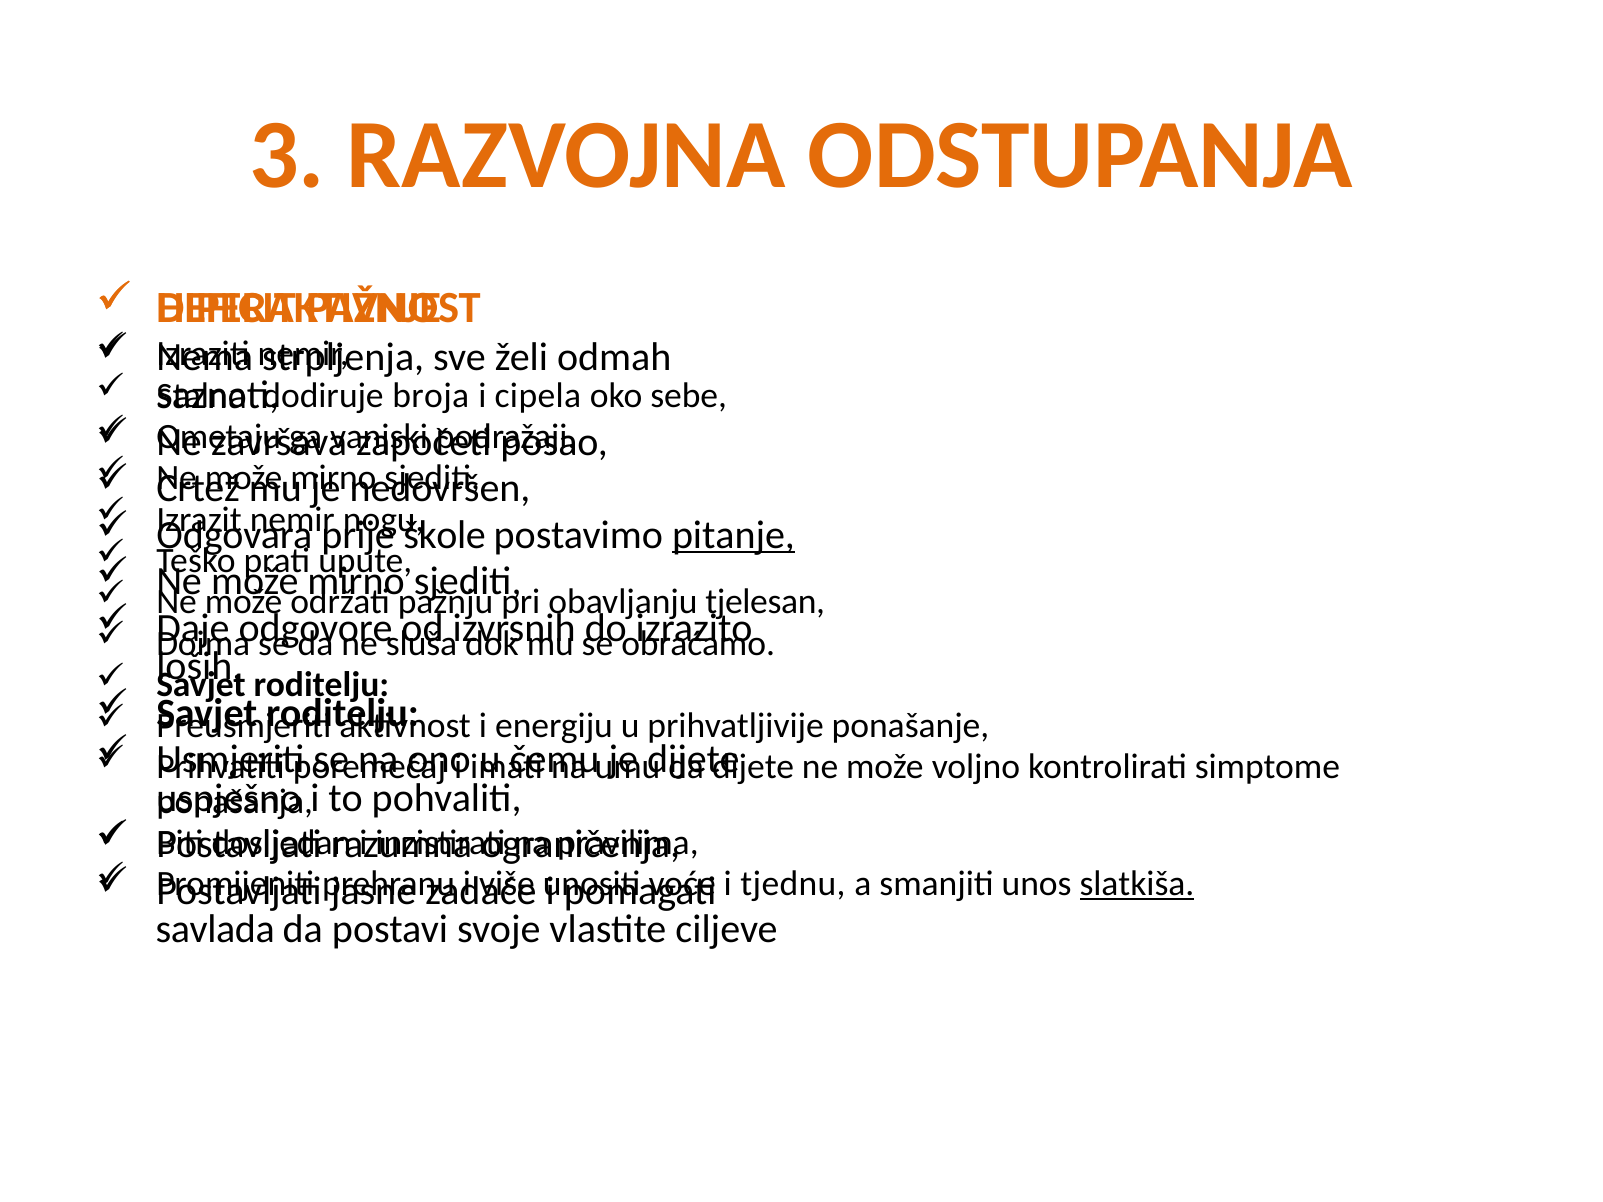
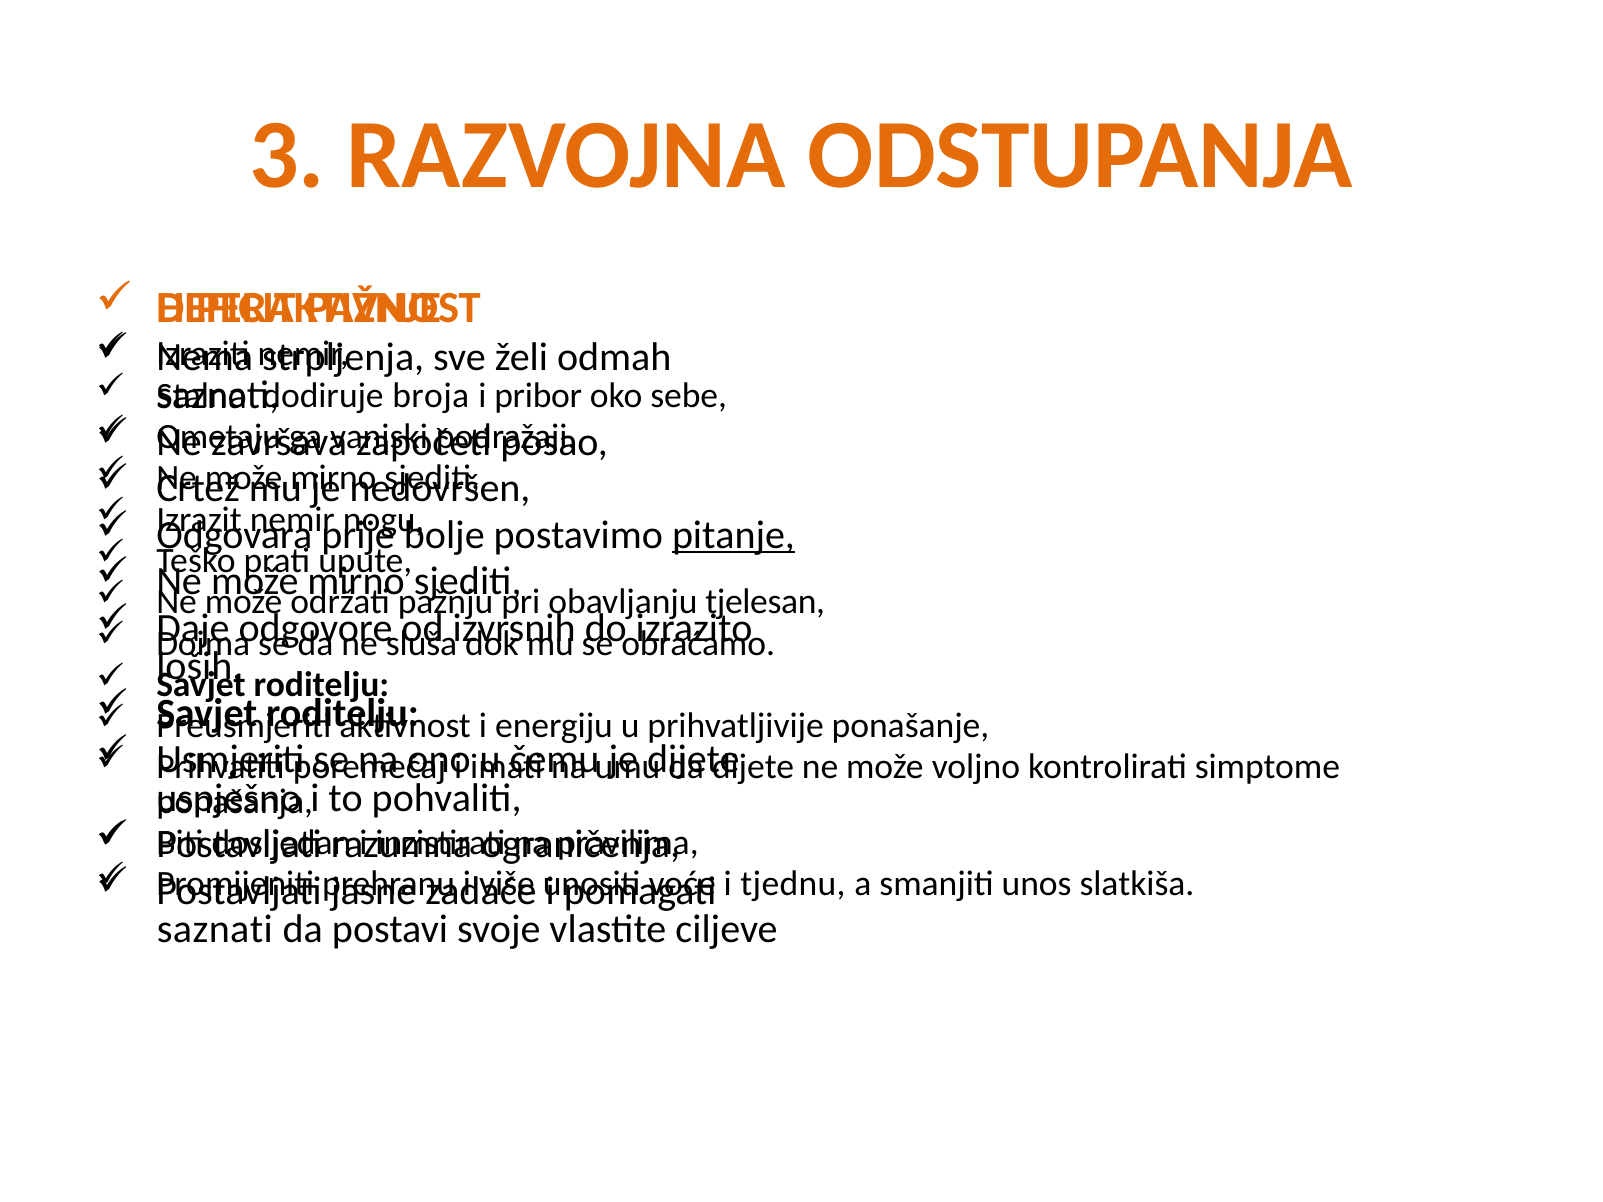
cipela: cipela -> pribor
škole: škole -> bolje
slatkiša underline: present -> none
savlada at (215, 930): savlada -> saznati
